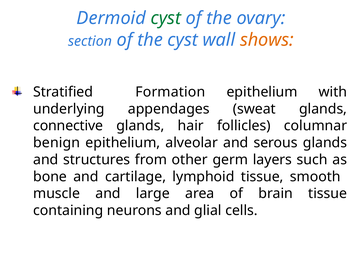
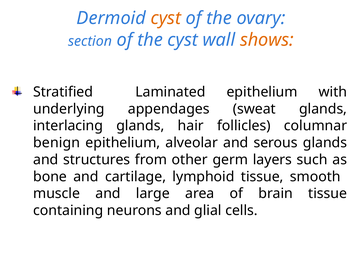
cyst at (166, 18) colour: green -> orange
Formation: Formation -> Laminated
connective: connective -> interlacing
